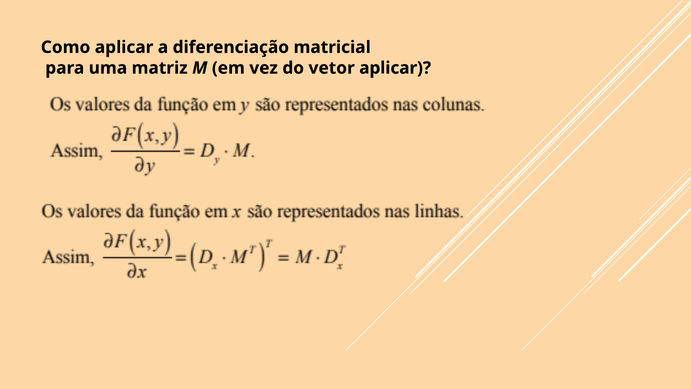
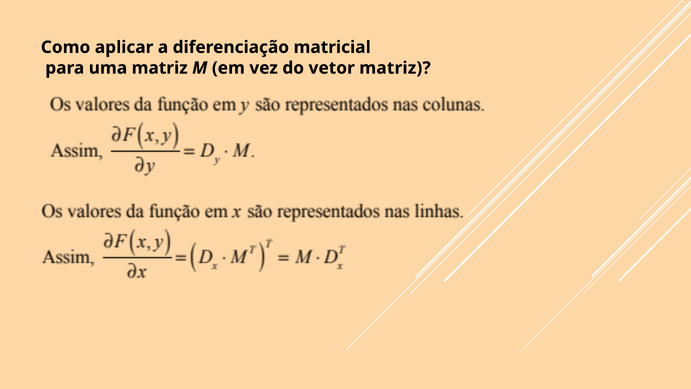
vetor aplicar: aplicar -> matriz
